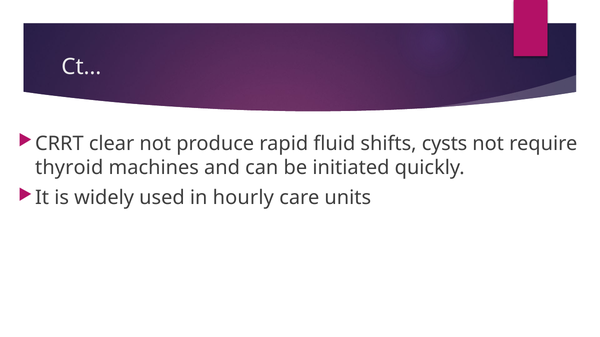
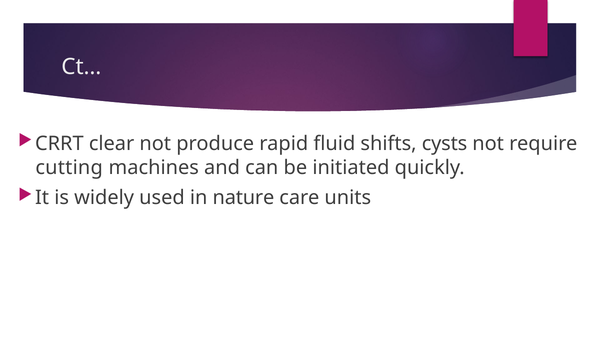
thyroid: thyroid -> cutting
hourly: hourly -> nature
